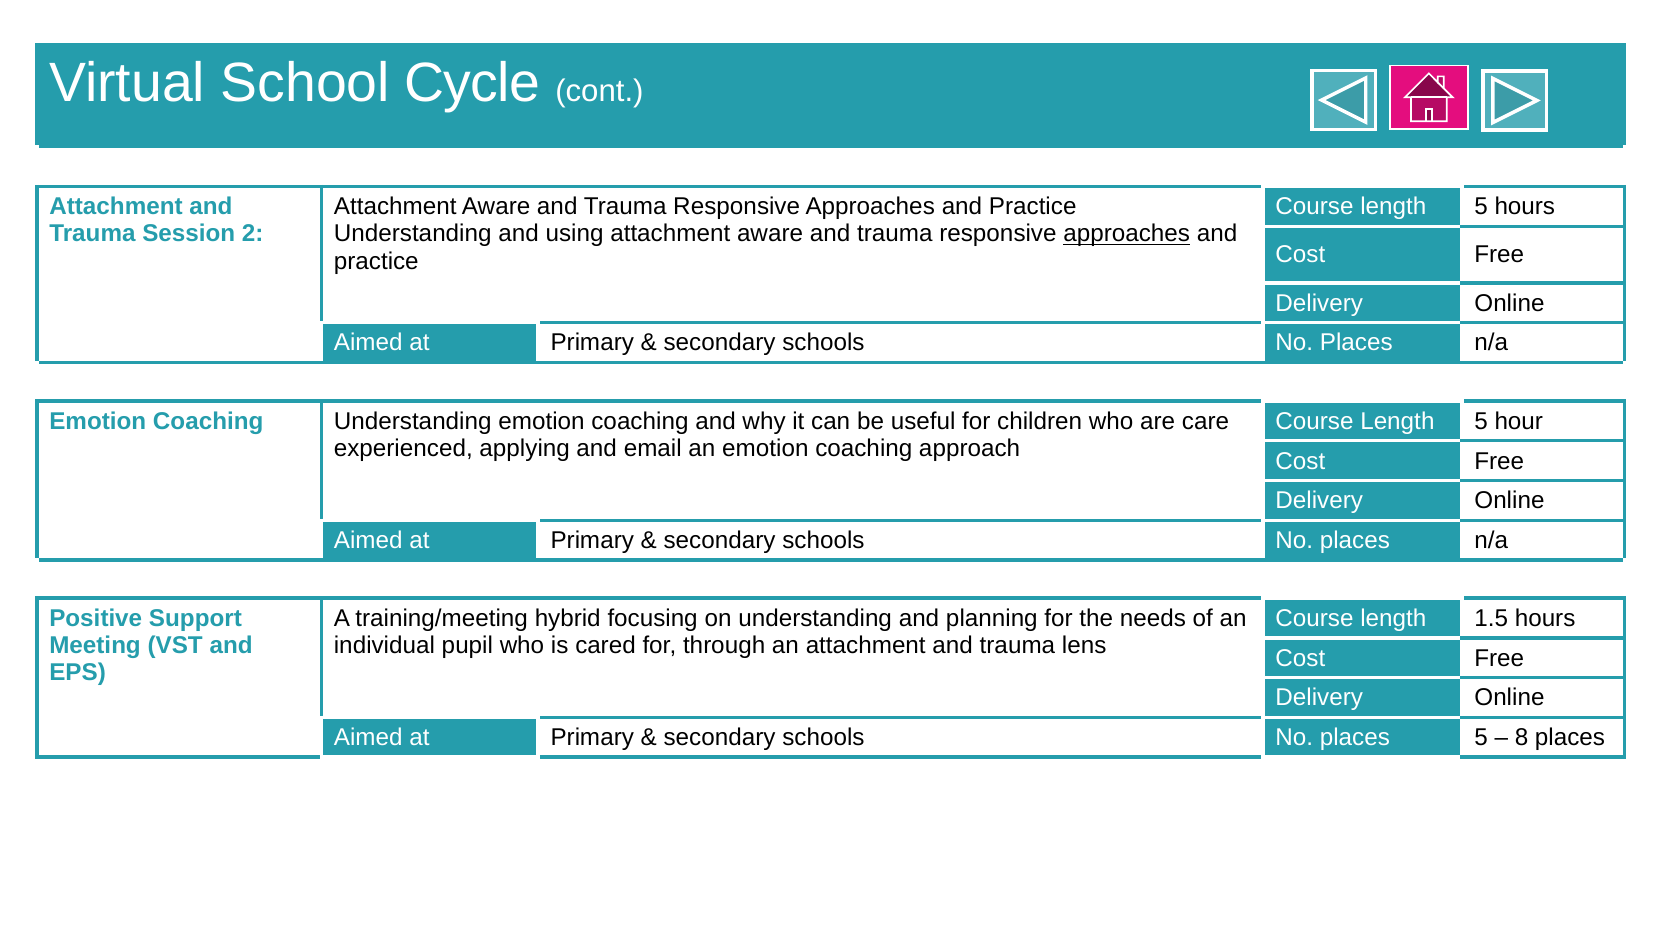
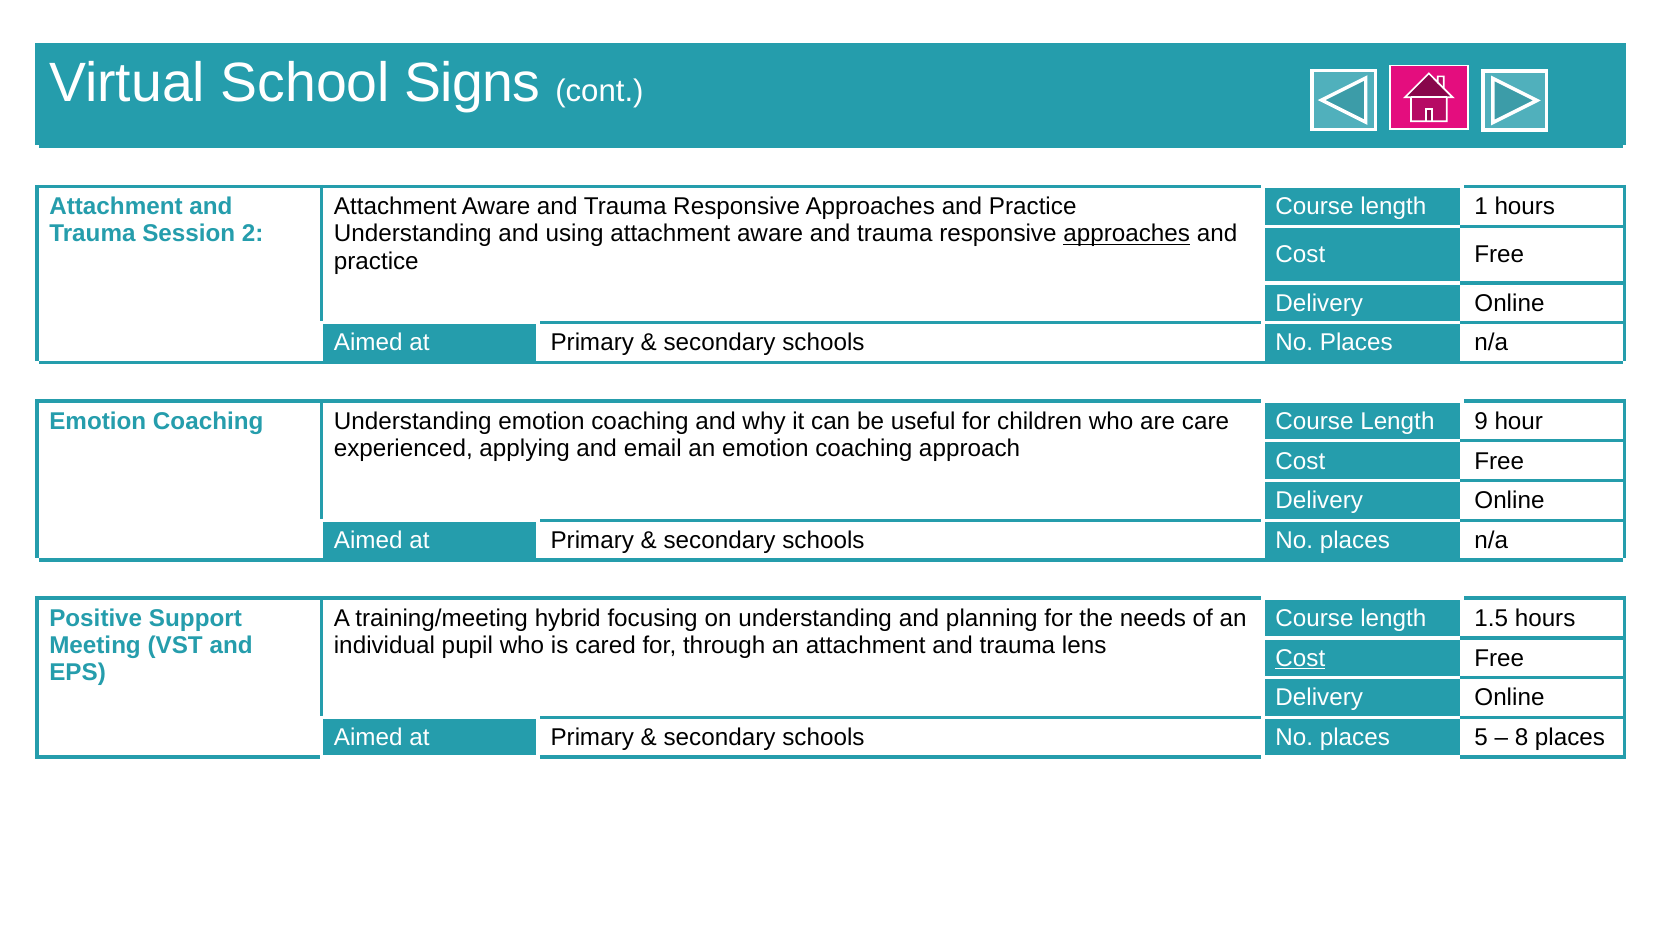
Cycle: Cycle -> Signs
5 at (1481, 207): 5 -> 1
5 at (1481, 421): 5 -> 9
Cost at (1300, 658) underline: none -> present
